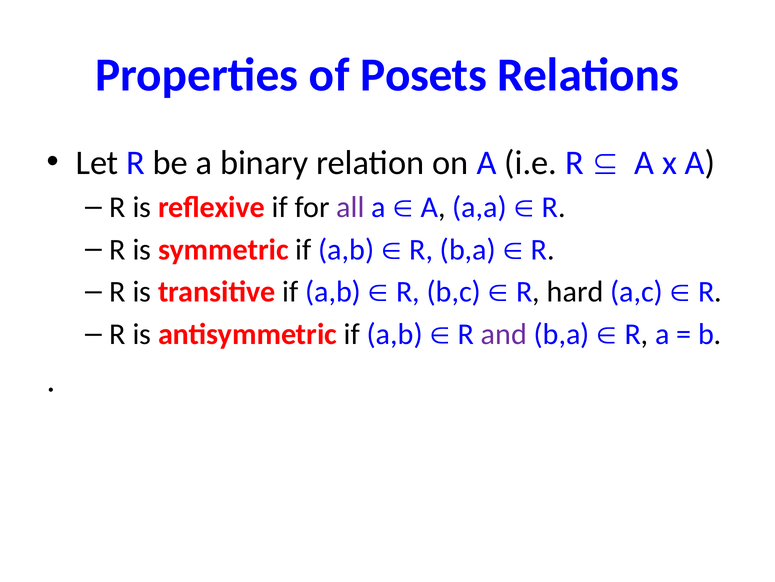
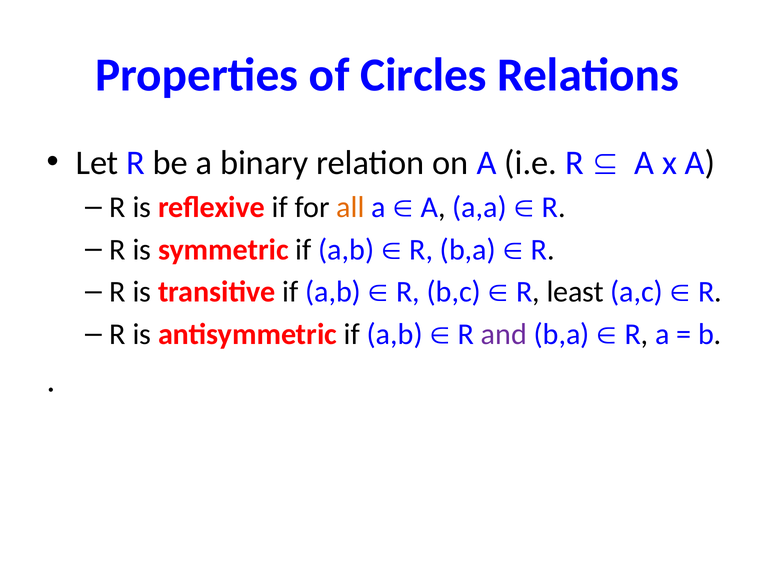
Posets: Posets -> Circles
all colour: purple -> orange
hard: hard -> least
